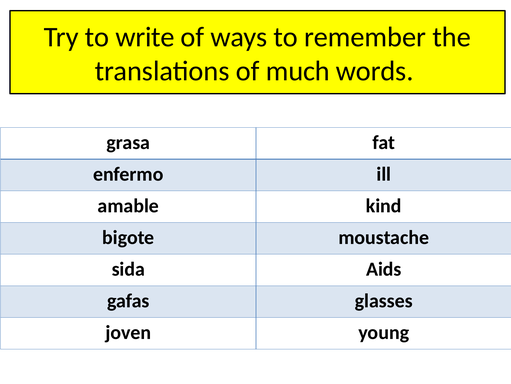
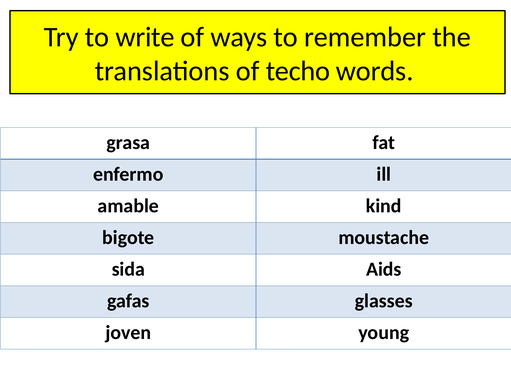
much: much -> techo
